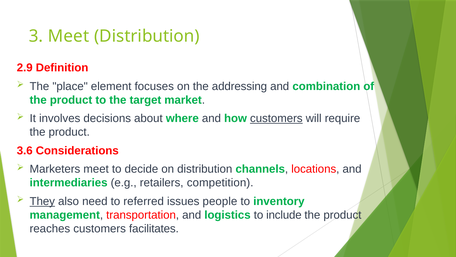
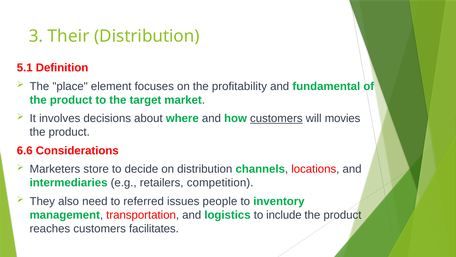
3 Meet: Meet -> Their
2.9: 2.9 -> 5.1
addressing: addressing -> profitability
combination: combination -> fundamental
require: require -> movies
3.6: 3.6 -> 6.6
Marketers meet: meet -> store
They underline: present -> none
